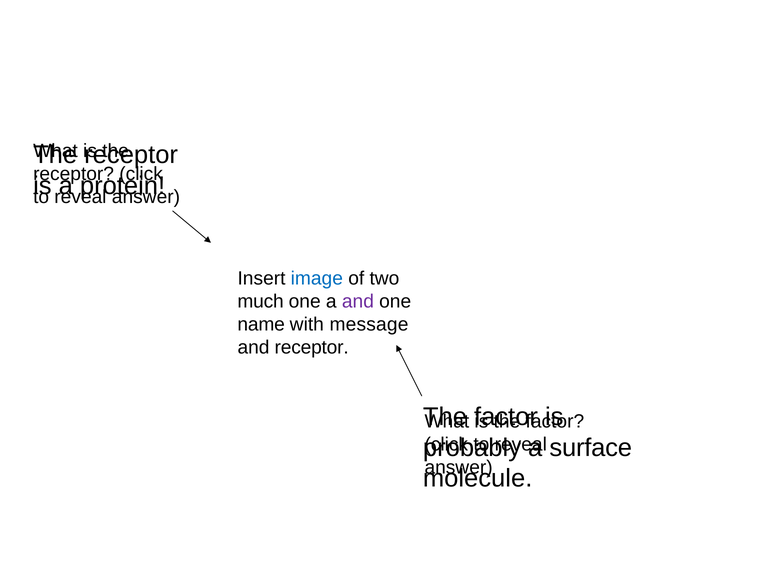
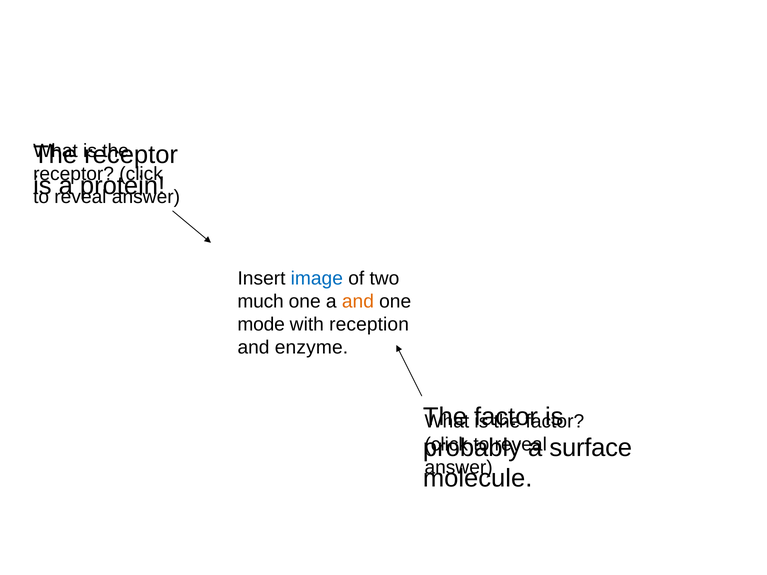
and at (358, 302) colour: purple -> orange
name: name -> mode
message: message -> reception
and receptor: receptor -> enzyme
